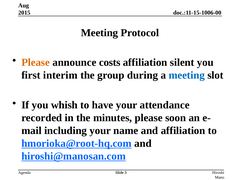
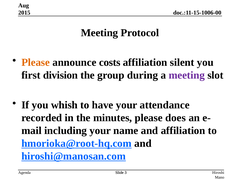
interim: interim -> division
meeting at (187, 75) colour: blue -> purple
soon: soon -> does
